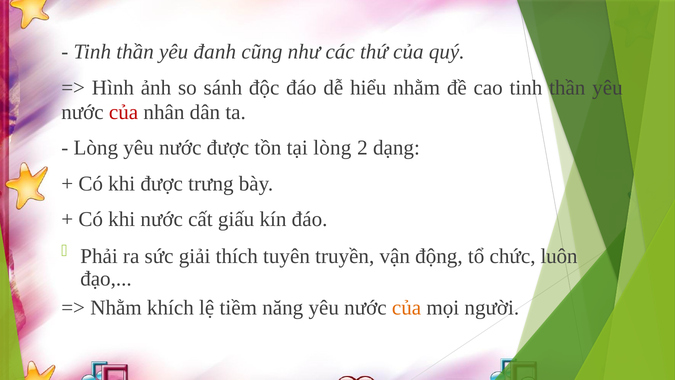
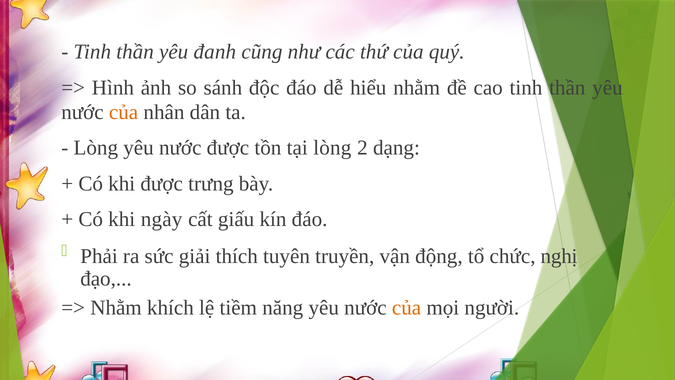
của at (124, 112) colour: red -> orange
khi nước: nước -> ngày
luôn: luôn -> nghị
